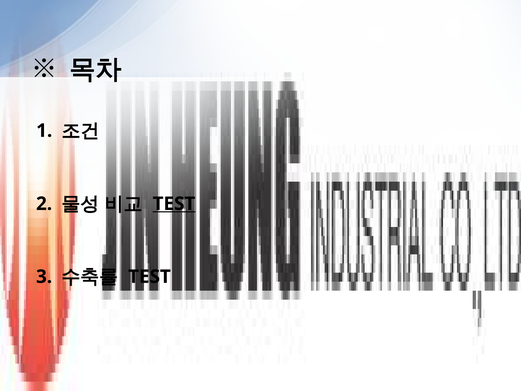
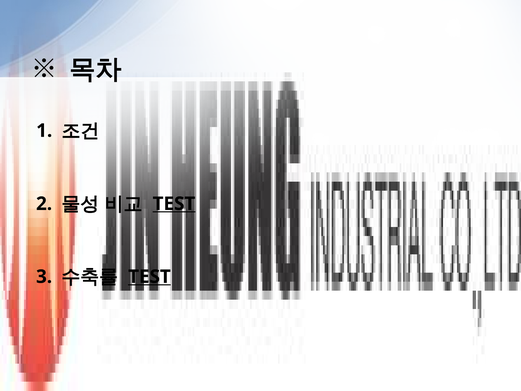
TEST at (149, 277) underline: none -> present
